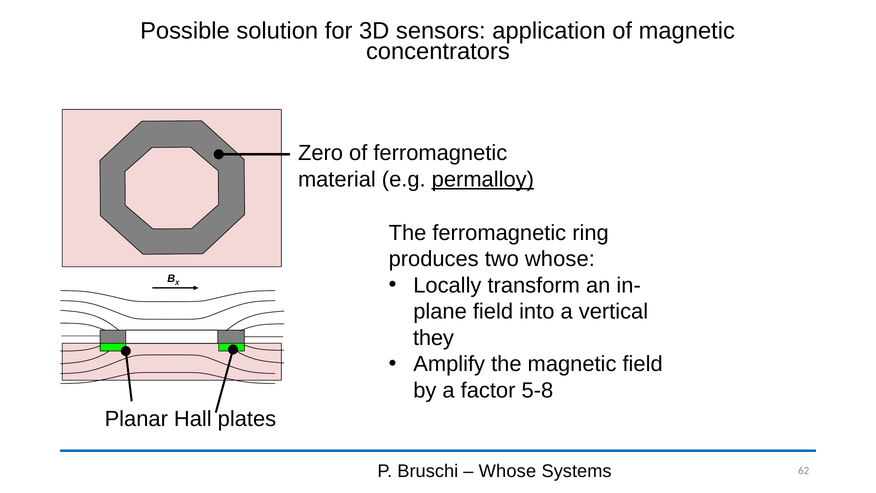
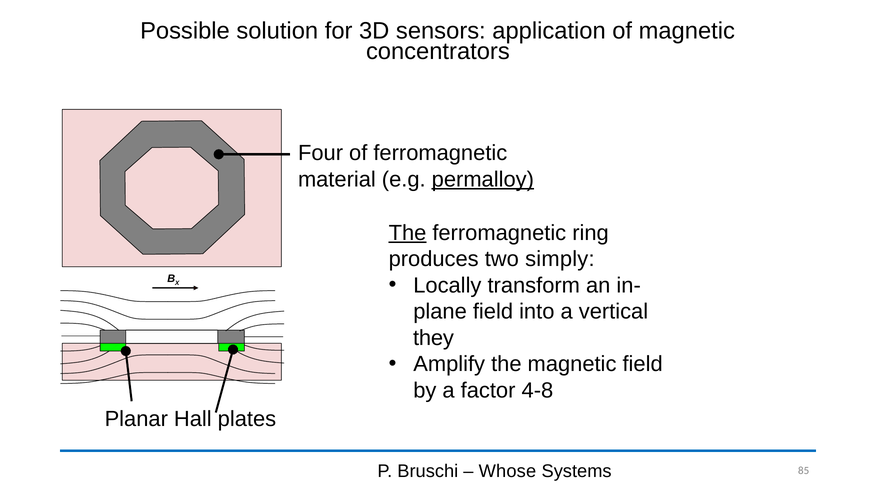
Zero: Zero -> Four
The at (408, 233) underline: none -> present
two whose: whose -> simply
5-8: 5-8 -> 4-8
62: 62 -> 85
